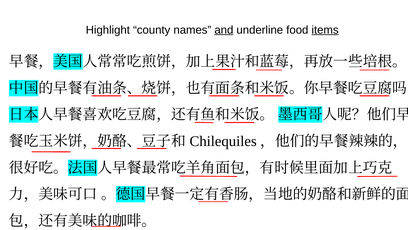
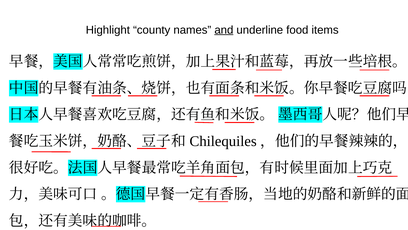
items underline: present -> none
